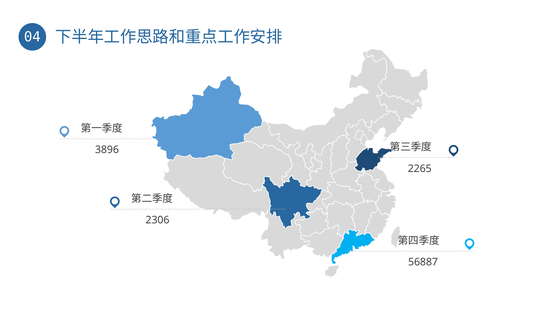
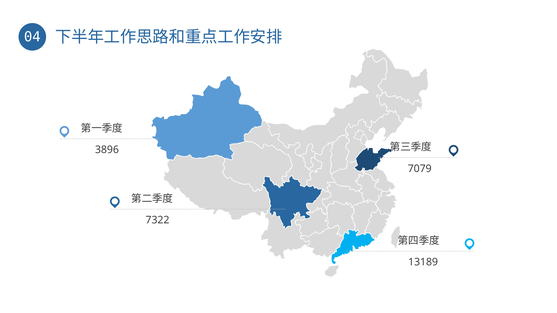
2265: 2265 -> 7079
2306: 2306 -> 7322
56887: 56887 -> 13189
